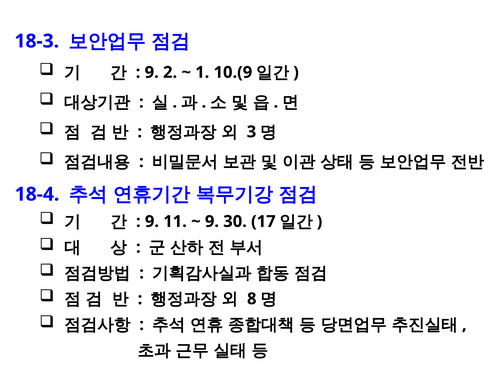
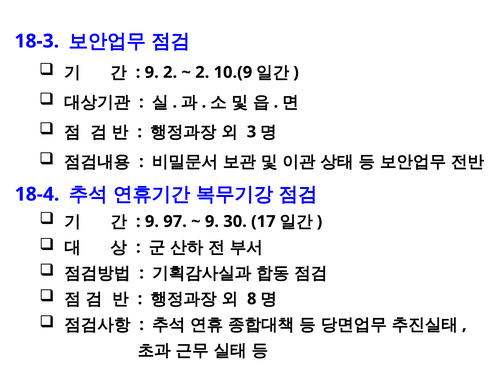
1 at (202, 72): 1 -> 2
11: 11 -> 97
